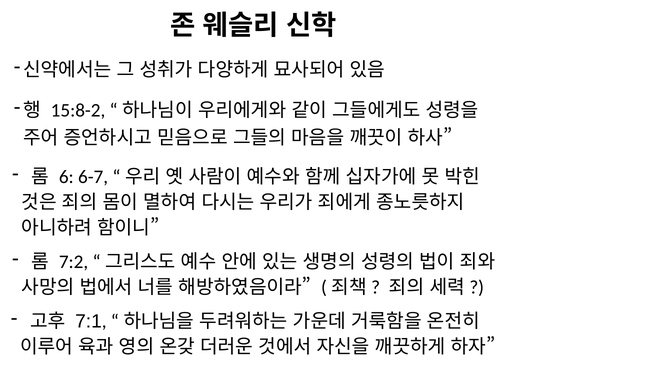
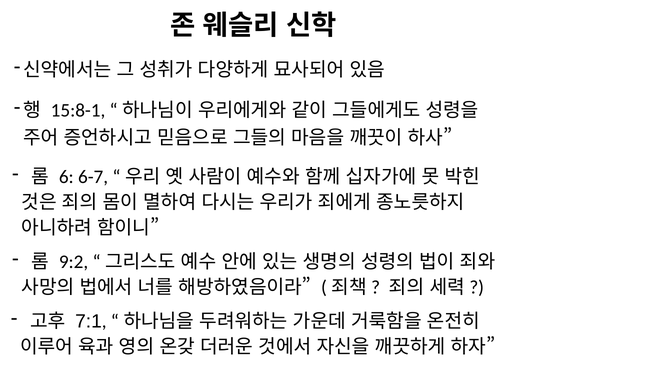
15:8-2: 15:8-2 -> 15:8-1
7:2: 7:2 -> 9:2
